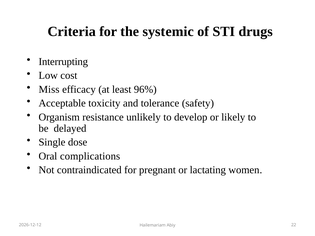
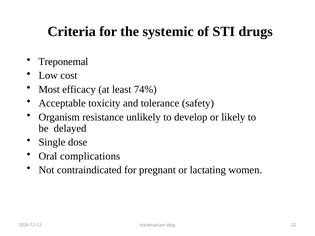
Interrupting: Interrupting -> Treponemal
Miss: Miss -> Most
96%: 96% -> 74%
